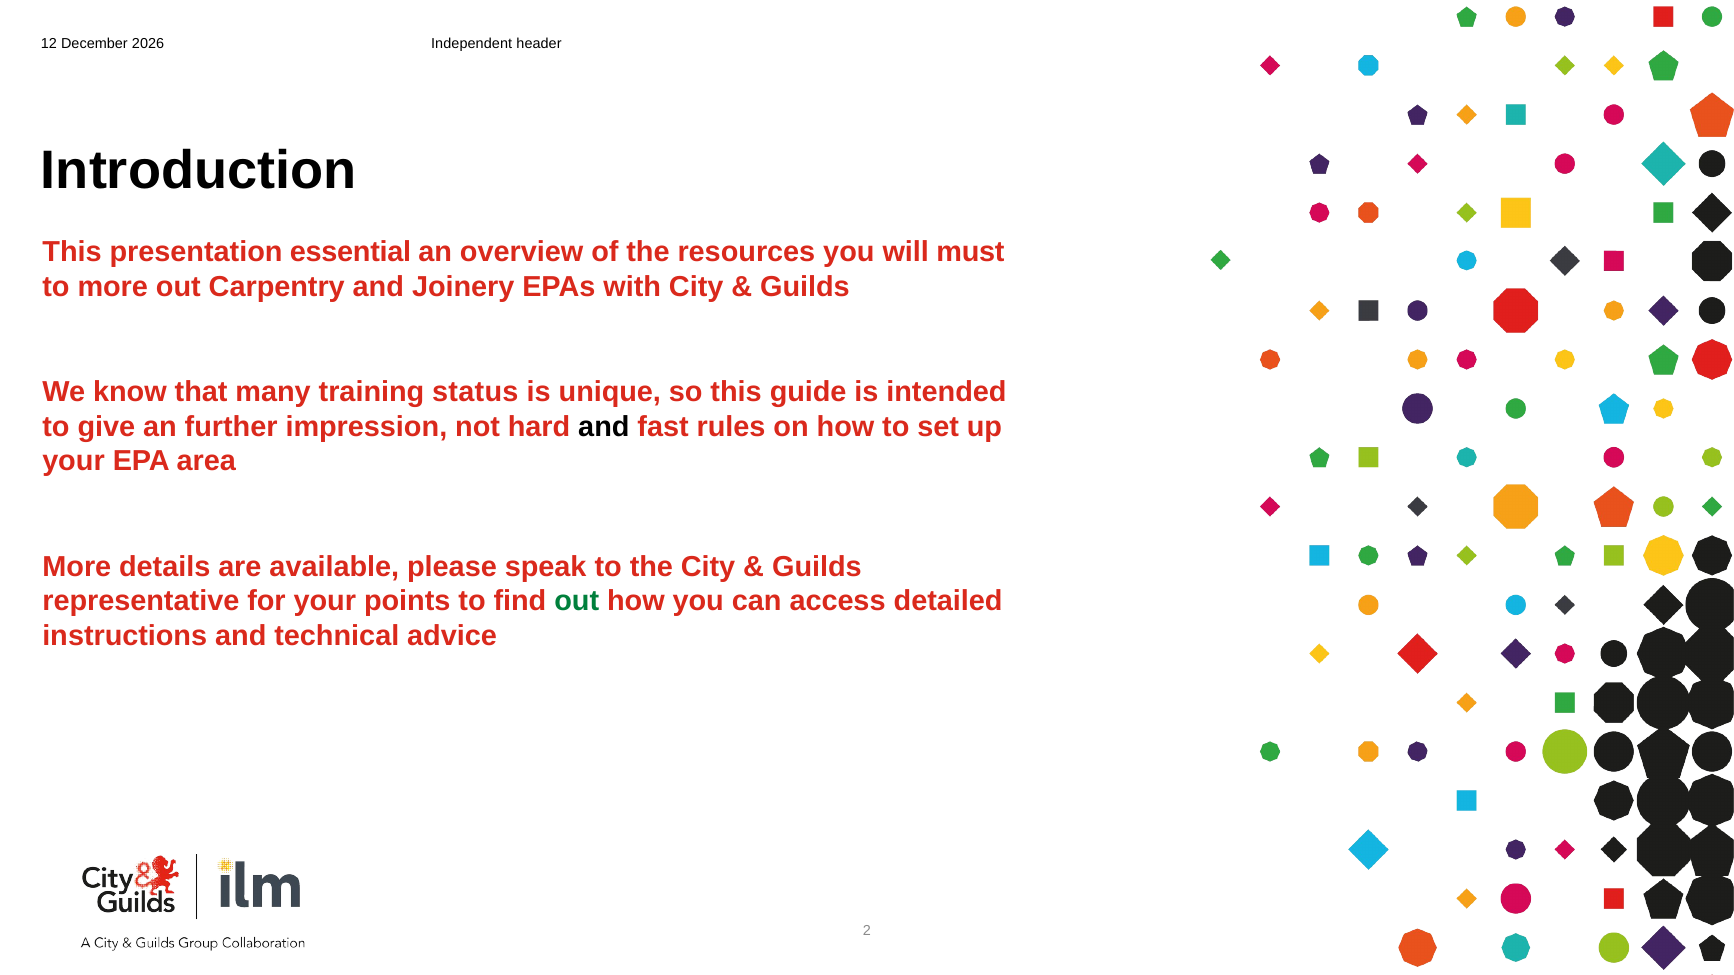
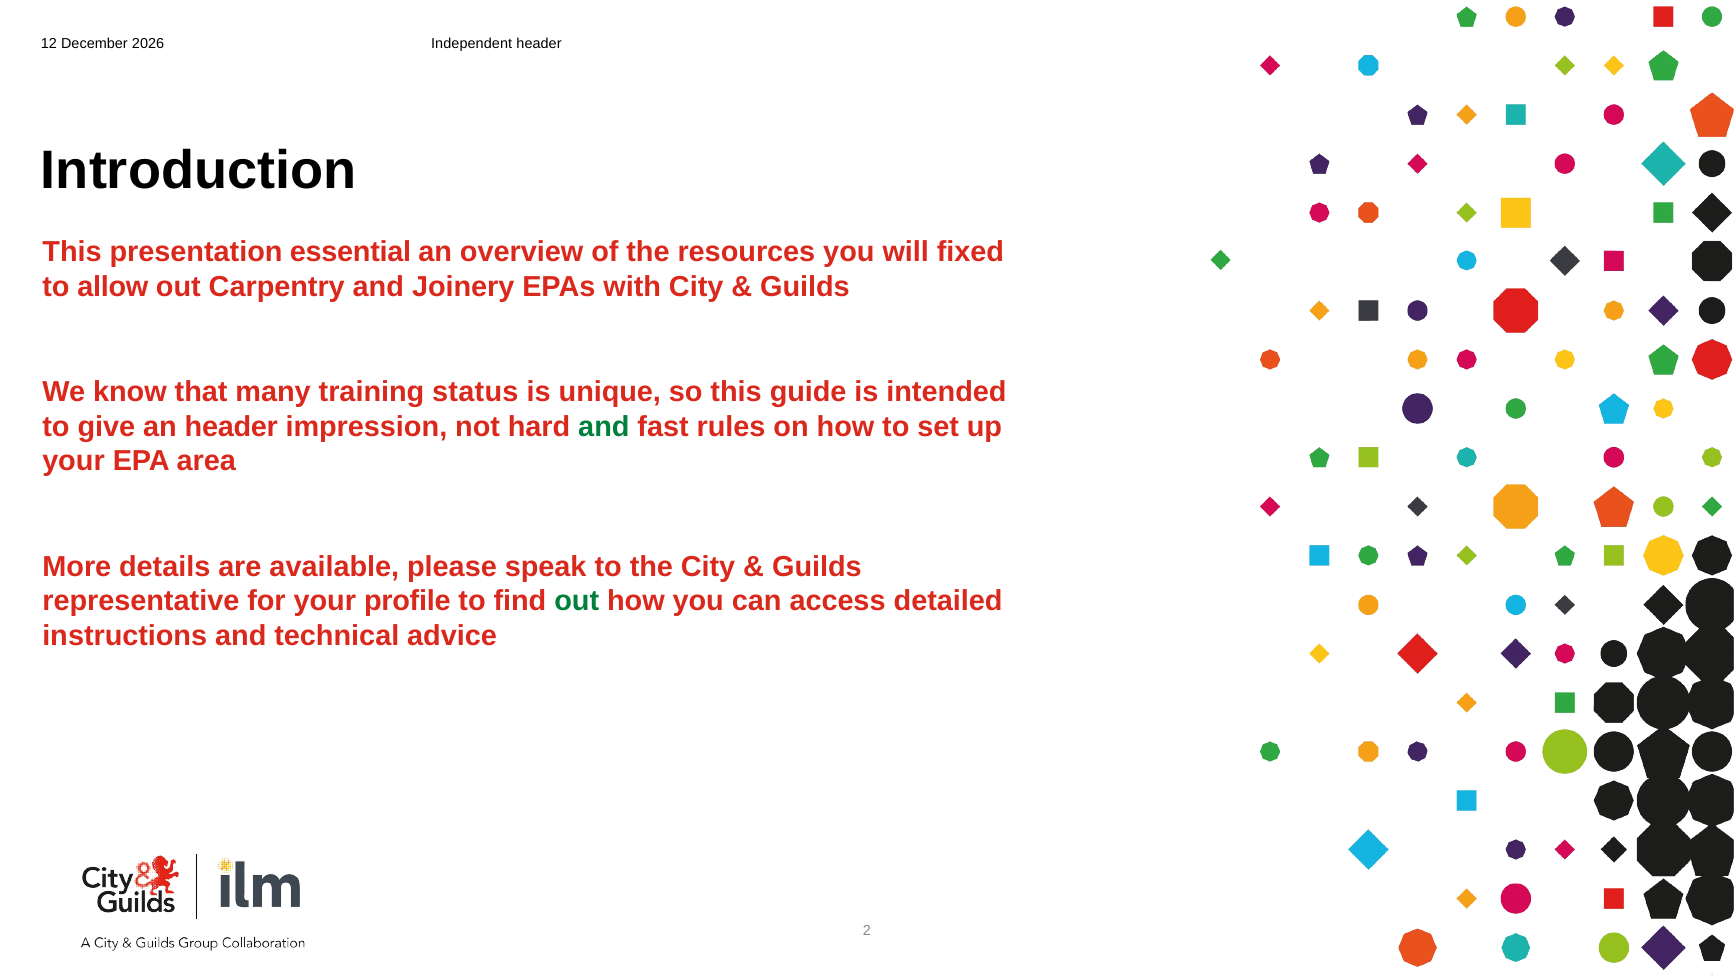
must: must -> fixed
to more: more -> allow
an further: further -> header
and at (604, 427) colour: black -> green
points: points -> profile
